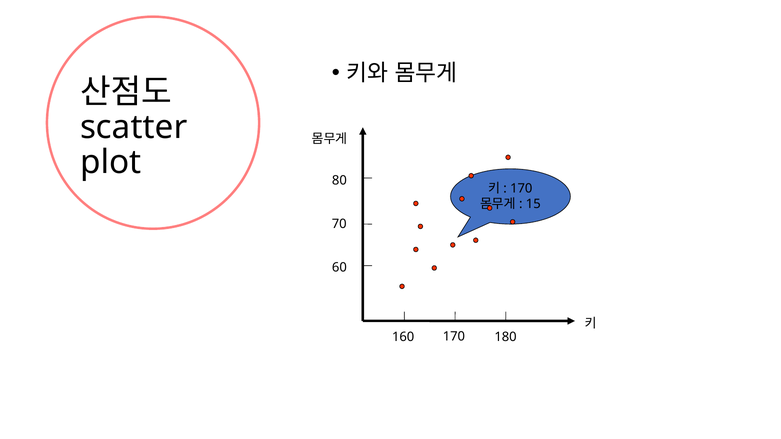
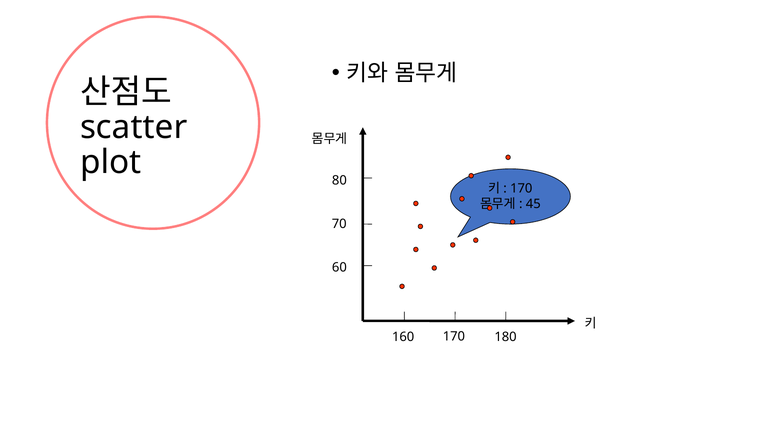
15: 15 -> 45
